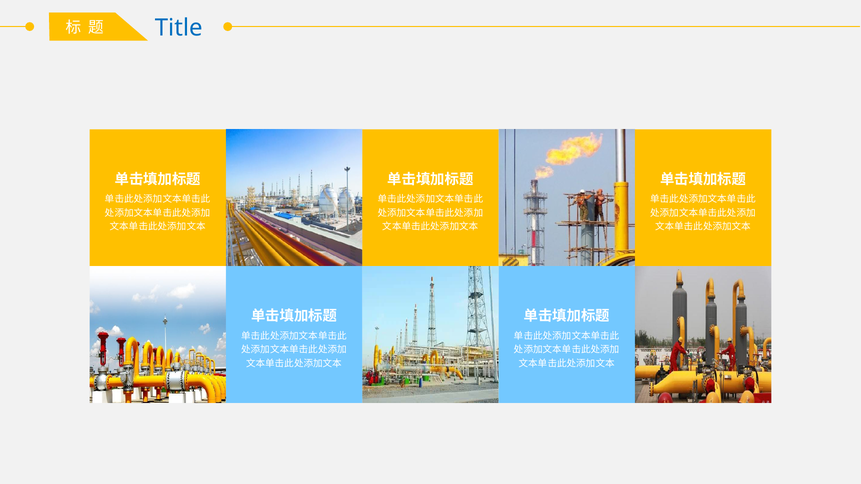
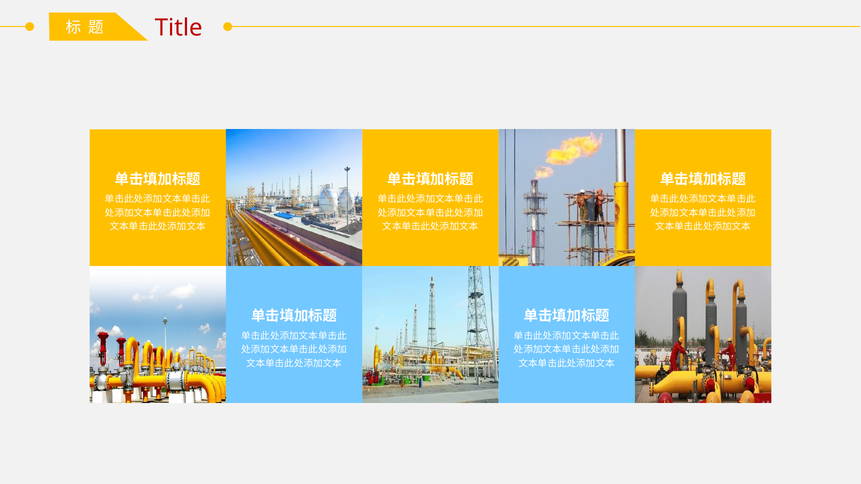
Title colour: blue -> red
